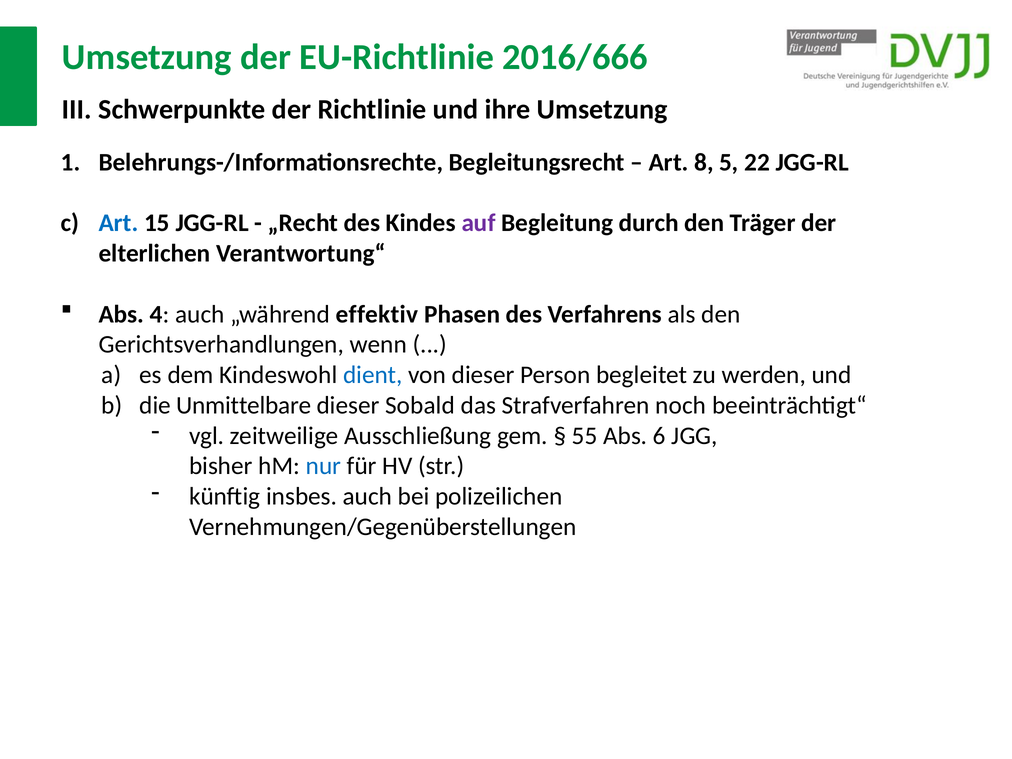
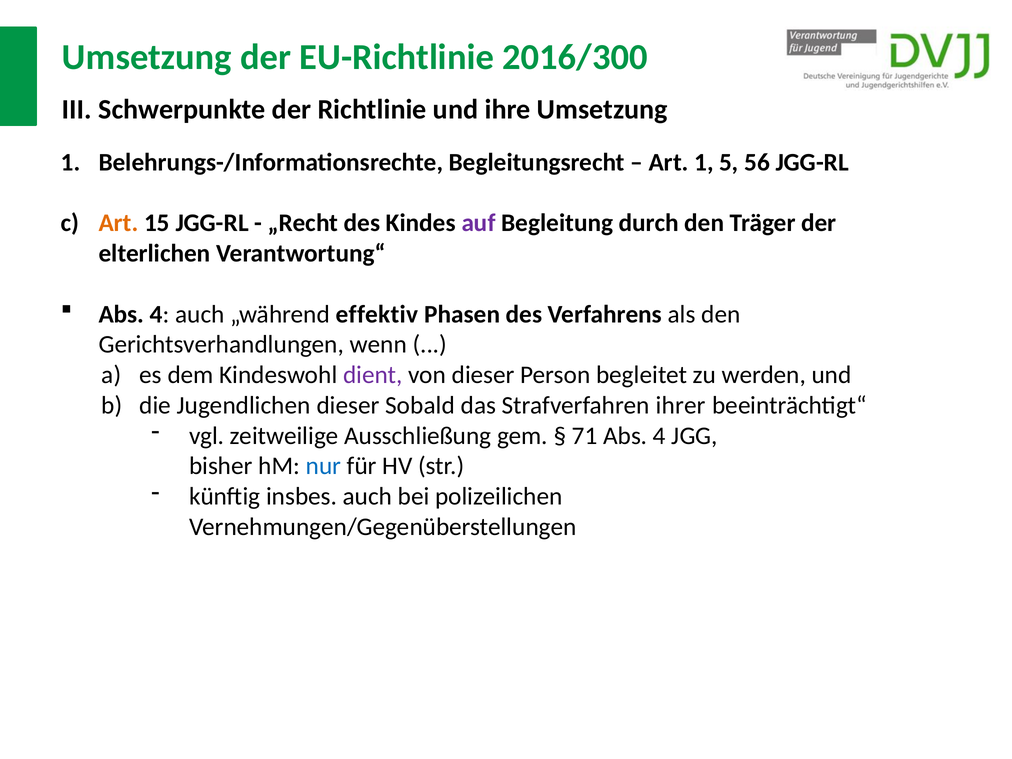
2016/666: 2016/666 -> 2016/300
Art 8: 8 -> 1
22: 22 -> 56
Art at (119, 223) colour: blue -> orange
dient colour: blue -> purple
Unmittelbare: Unmittelbare -> Jugendlichen
noch: noch -> ihrer
55: 55 -> 71
6 at (659, 436): 6 -> 4
